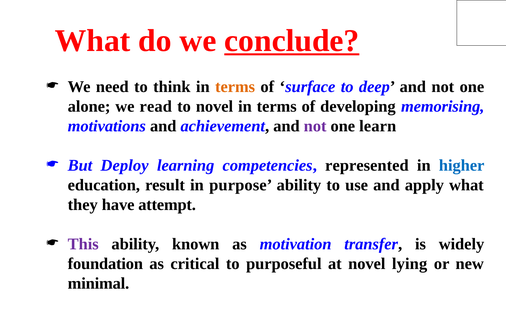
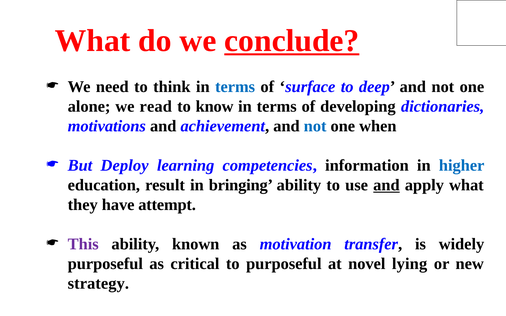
terms at (235, 87) colour: orange -> blue
to novel: novel -> know
memorising: memorising -> dictionaries
not at (315, 126) colour: purple -> blue
learn: learn -> when
represented: represented -> information
purpose: purpose -> bringing
and at (386, 185) underline: none -> present
foundation at (105, 264): foundation -> purposeful
minimal: minimal -> strategy
